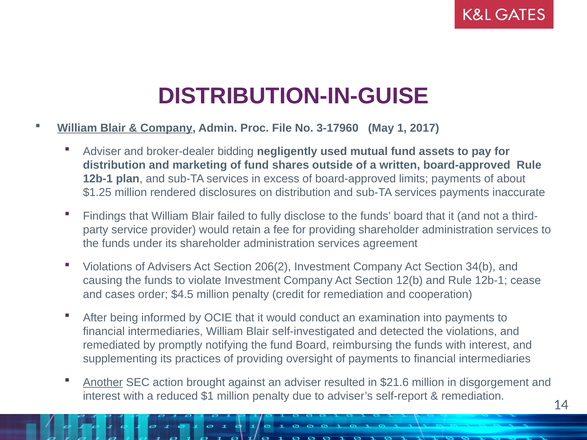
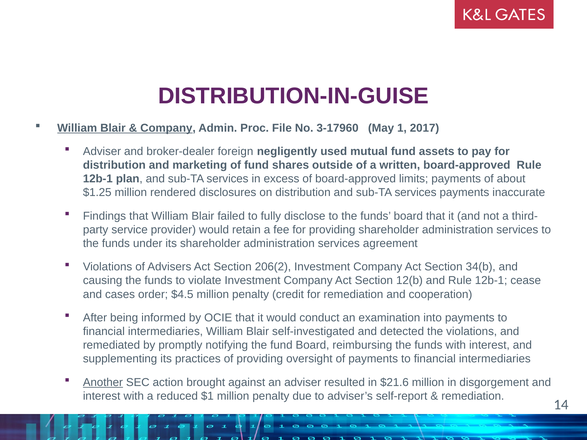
bidding: bidding -> foreign
